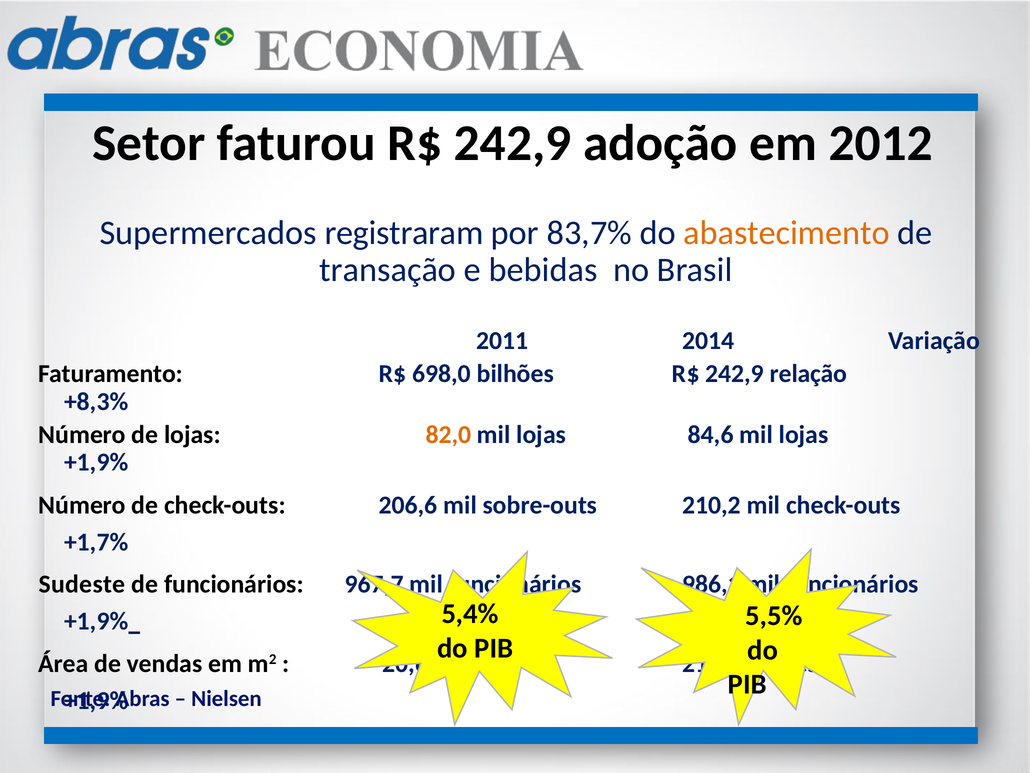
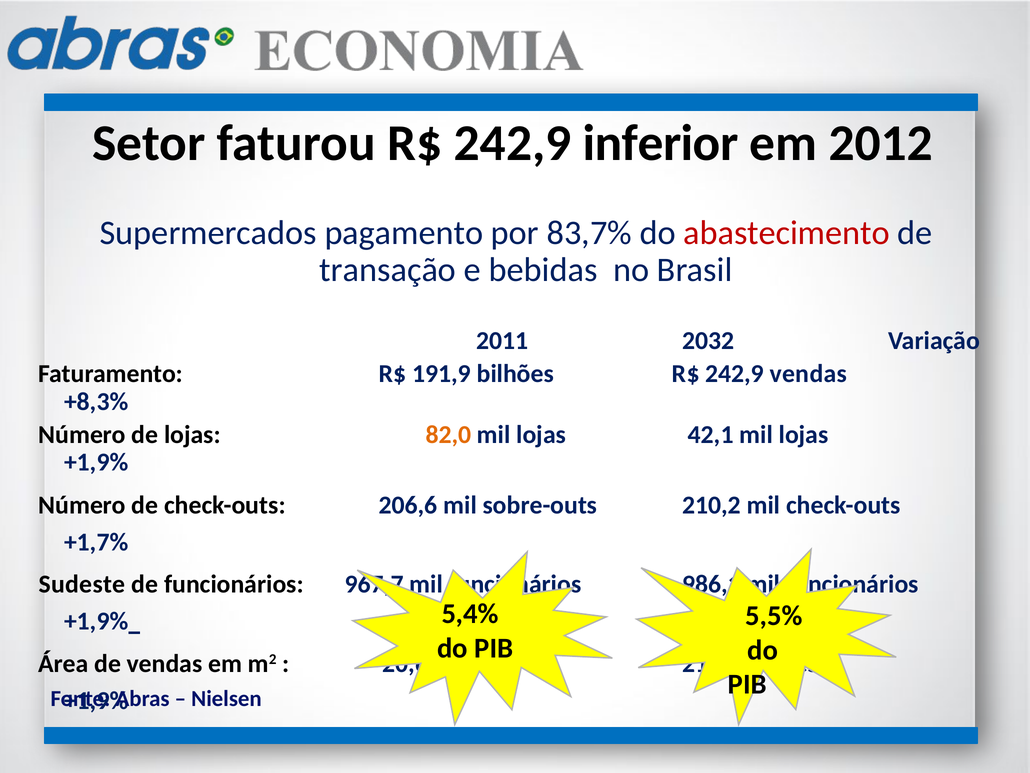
adoção: adoção -> inferior
registraram: registraram -> pagamento
abastecimento colour: orange -> red
2014: 2014 -> 2032
698,0: 698,0 -> 191,9
242,9 relação: relação -> vendas
84,6: 84,6 -> 42,1
